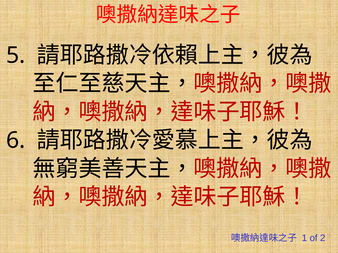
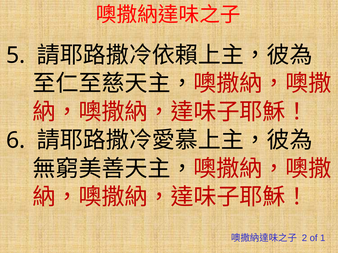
1: 1 -> 2
2: 2 -> 1
